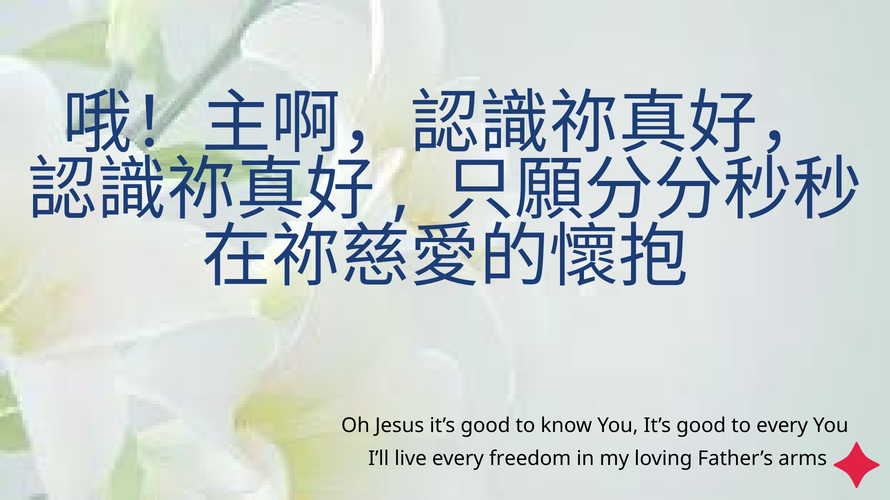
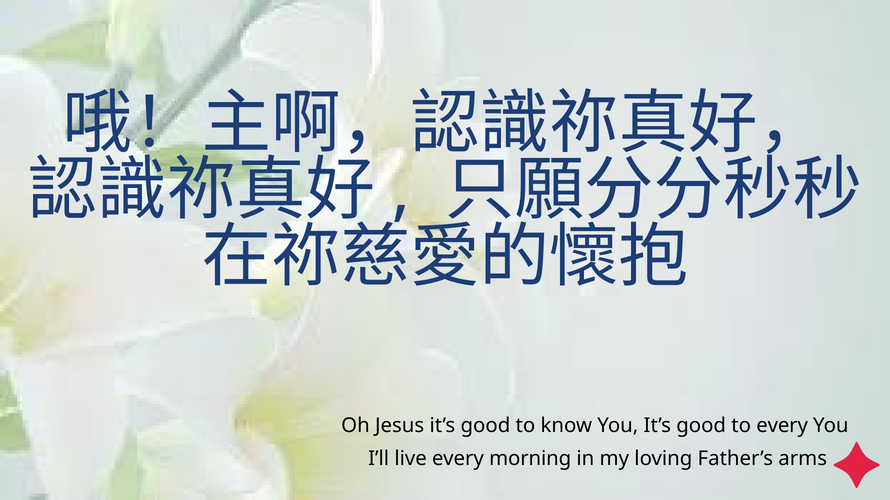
freedom: freedom -> morning
